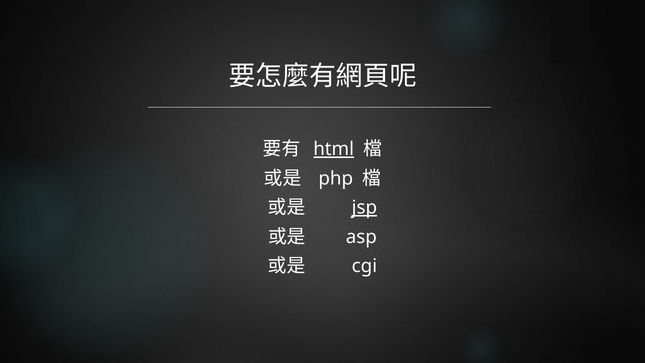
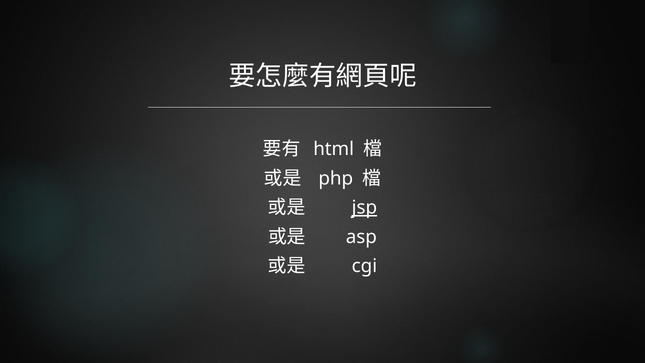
html underline: present -> none
